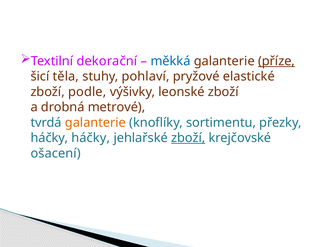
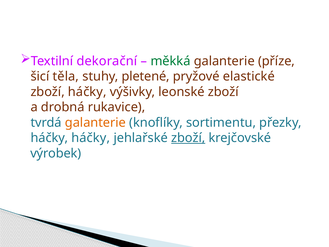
měkká colour: blue -> green
příze underline: present -> none
pohlaví: pohlaví -> pletené
zboží podle: podle -> háčky
metrové: metrové -> rukavice
ošacení: ošacení -> výrobek
